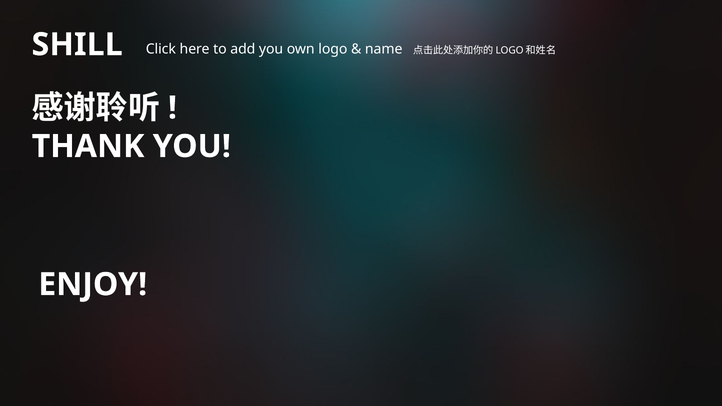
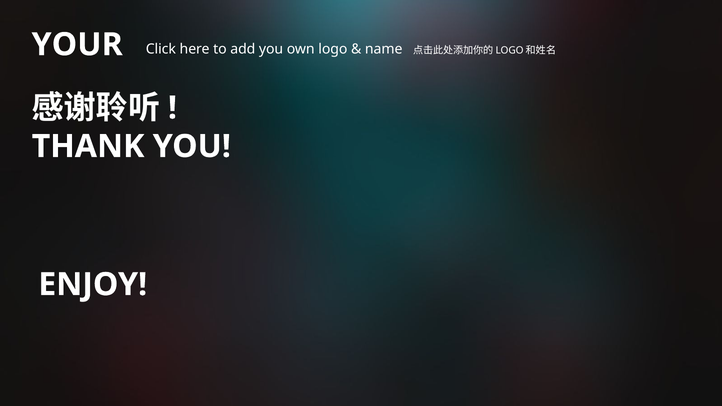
SHILL: SHILL -> YOUR
